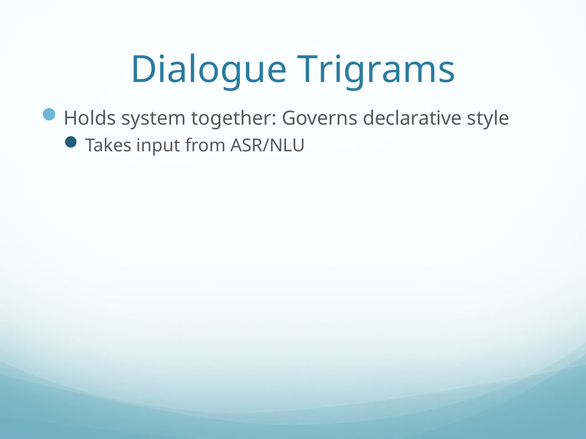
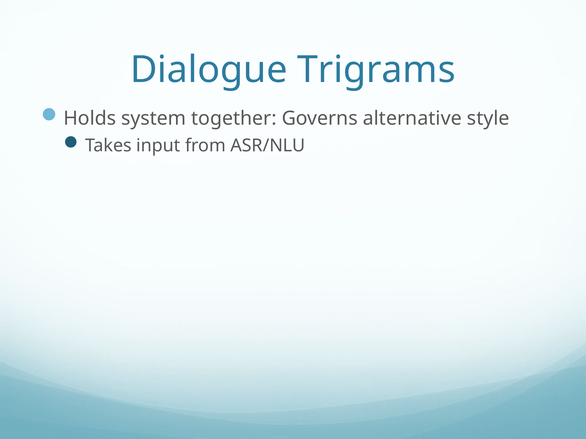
declarative: declarative -> alternative
